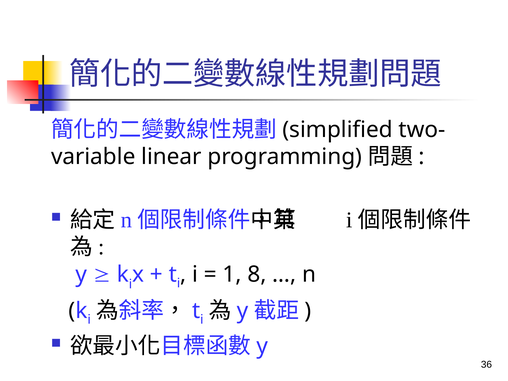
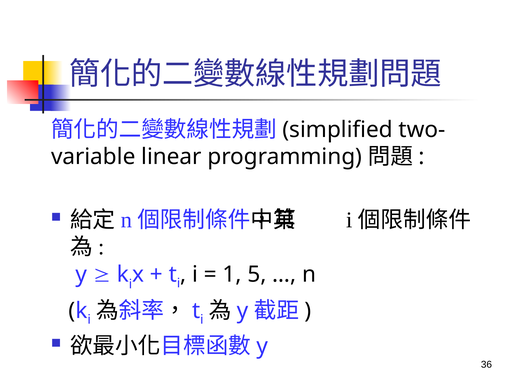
8: 8 -> 5
